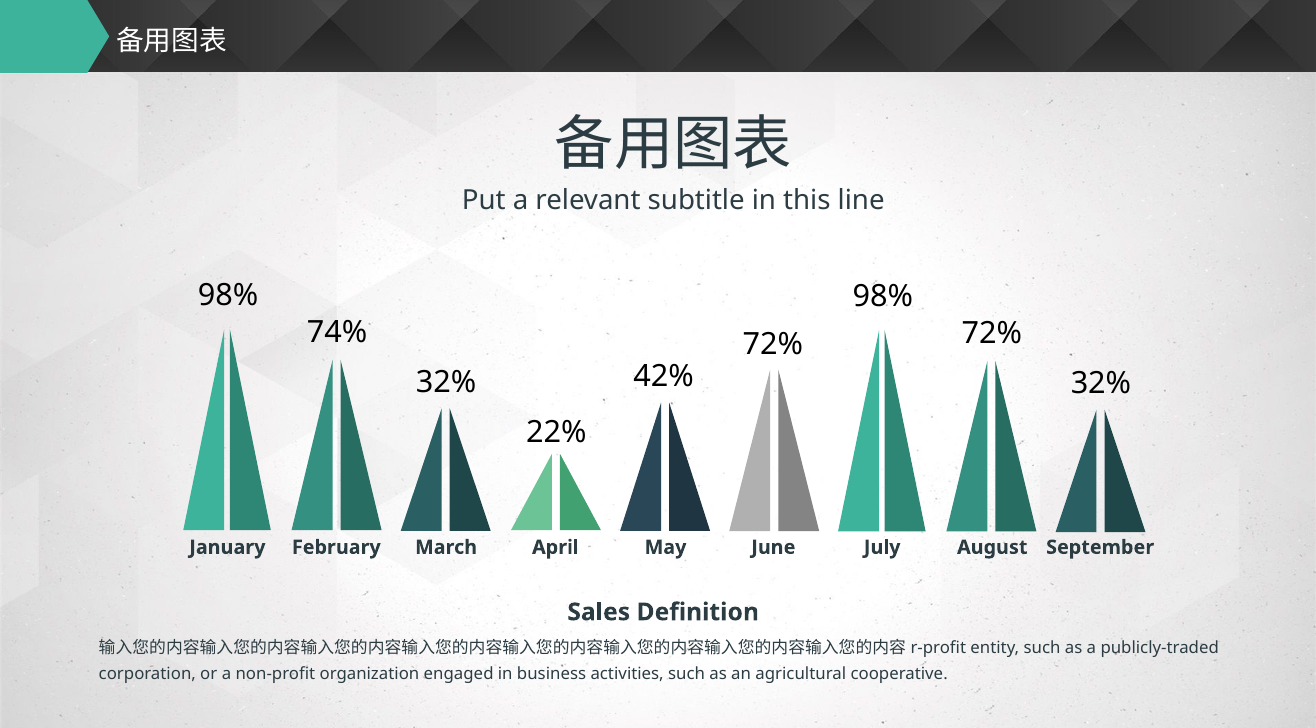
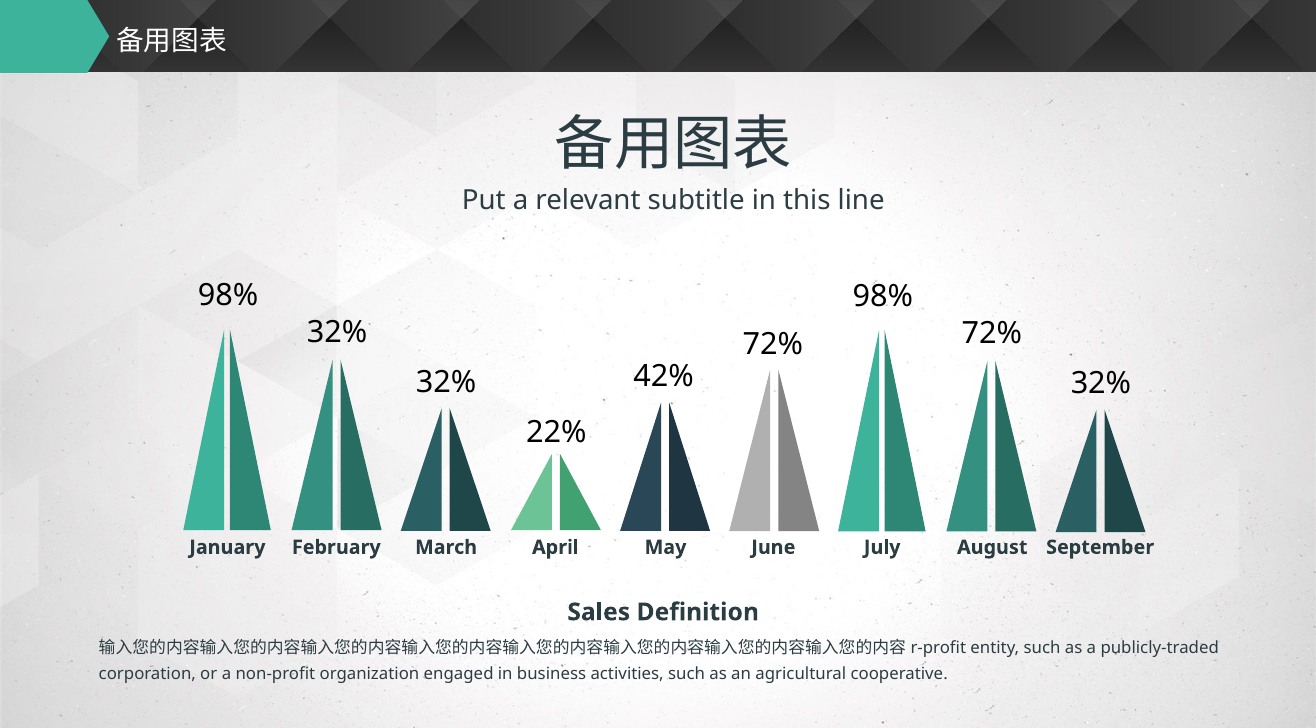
74% at (337, 332): 74% -> 32%
